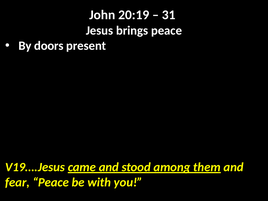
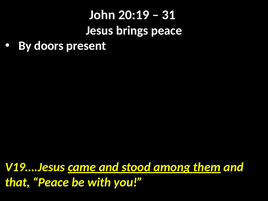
fear: fear -> that
